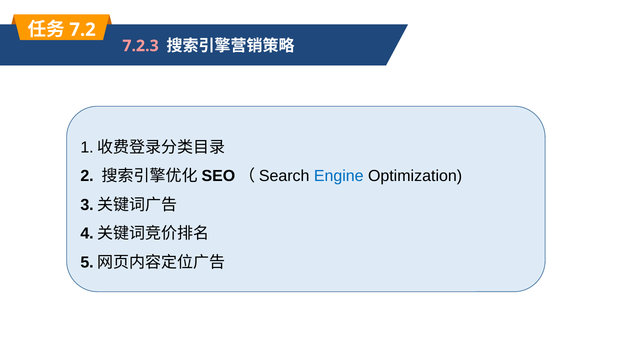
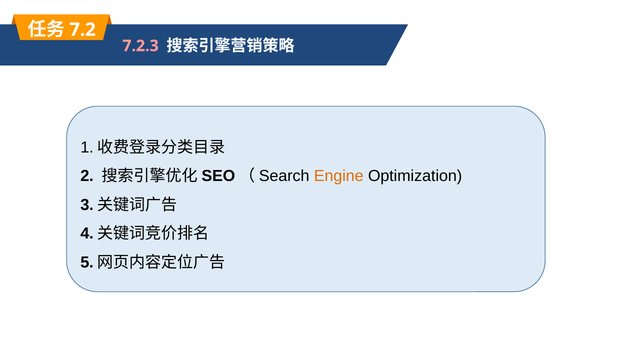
Engine colour: blue -> orange
